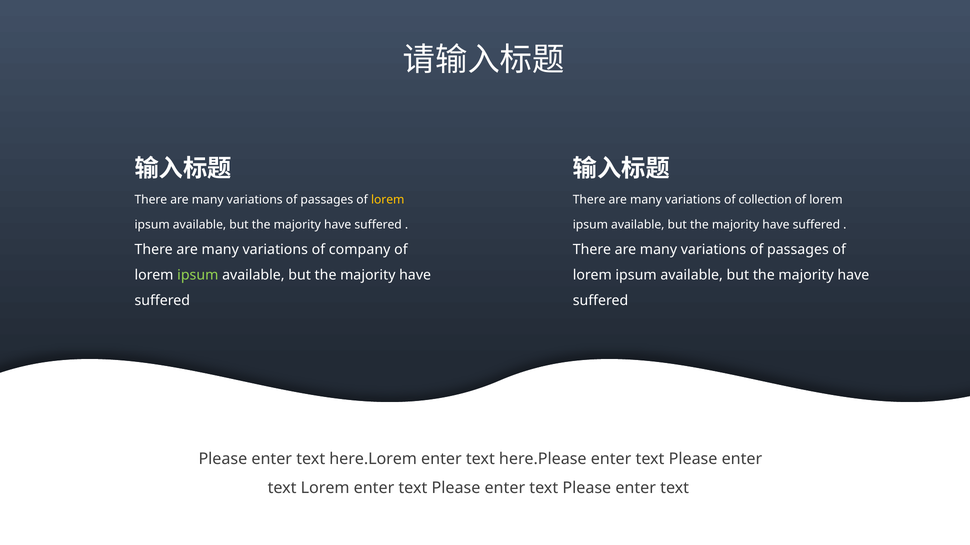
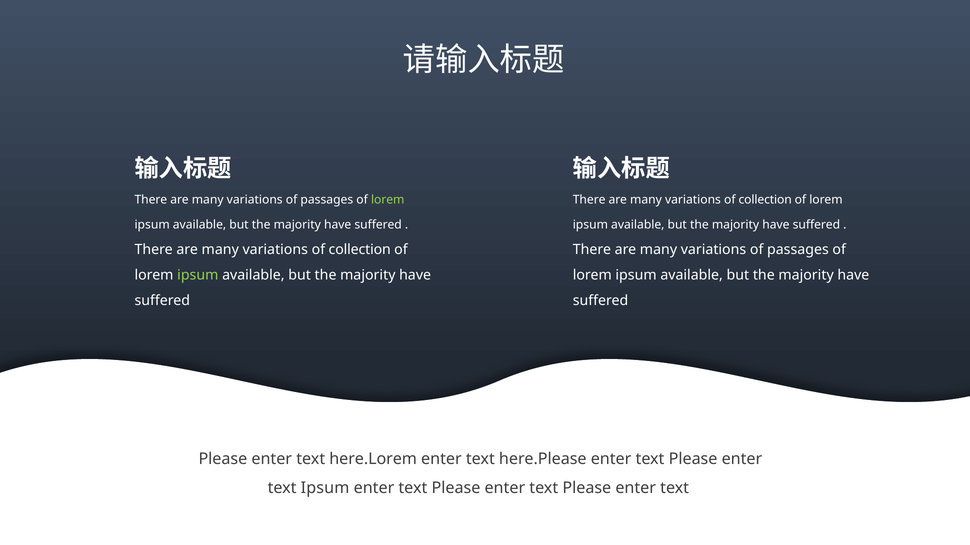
lorem at (388, 200) colour: yellow -> light green
company at (360, 250): company -> collection
text Lorem: Lorem -> Ipsum
